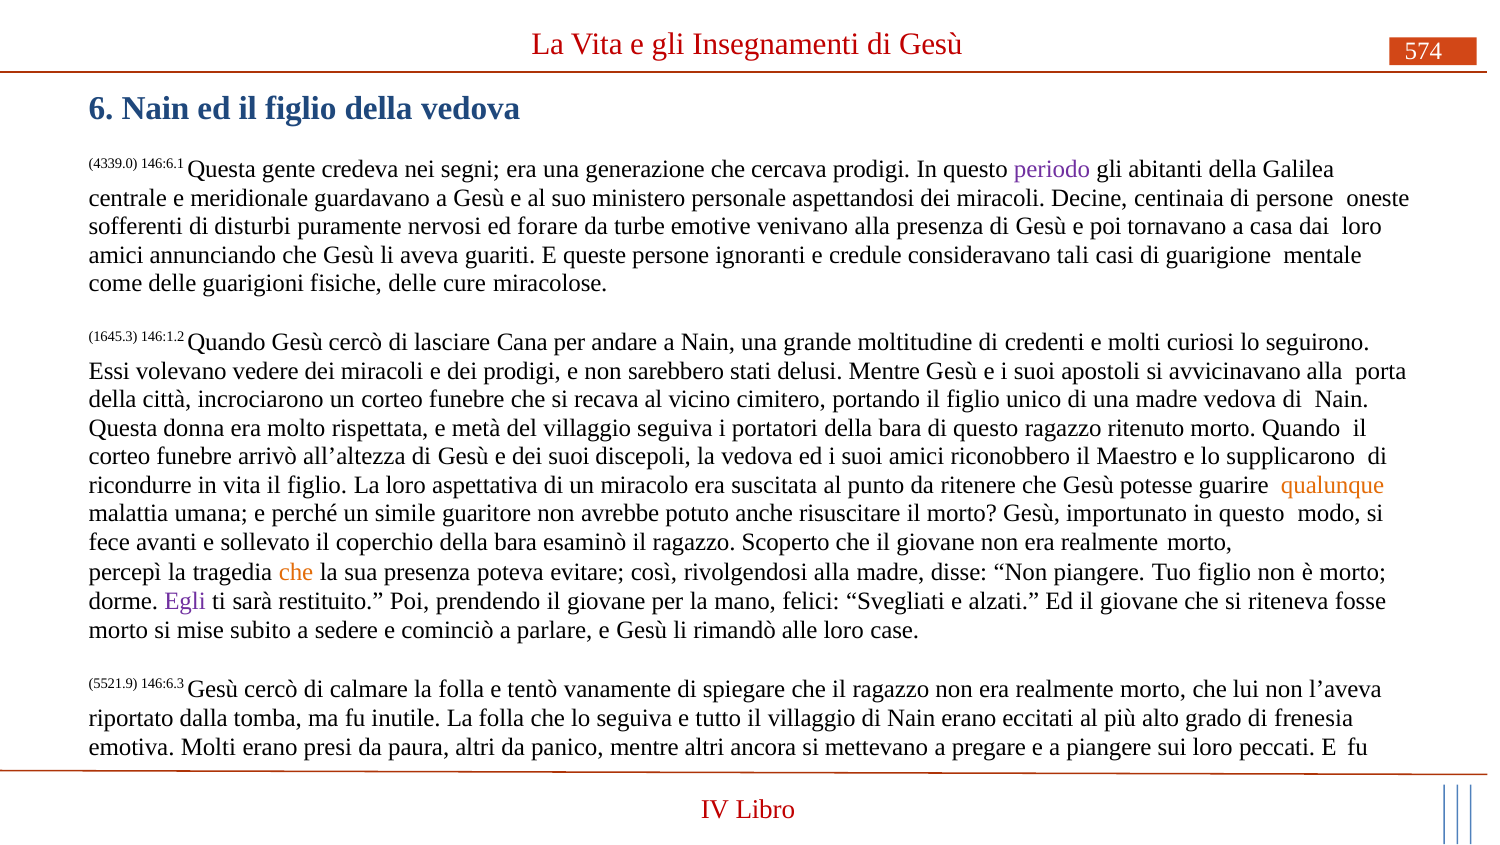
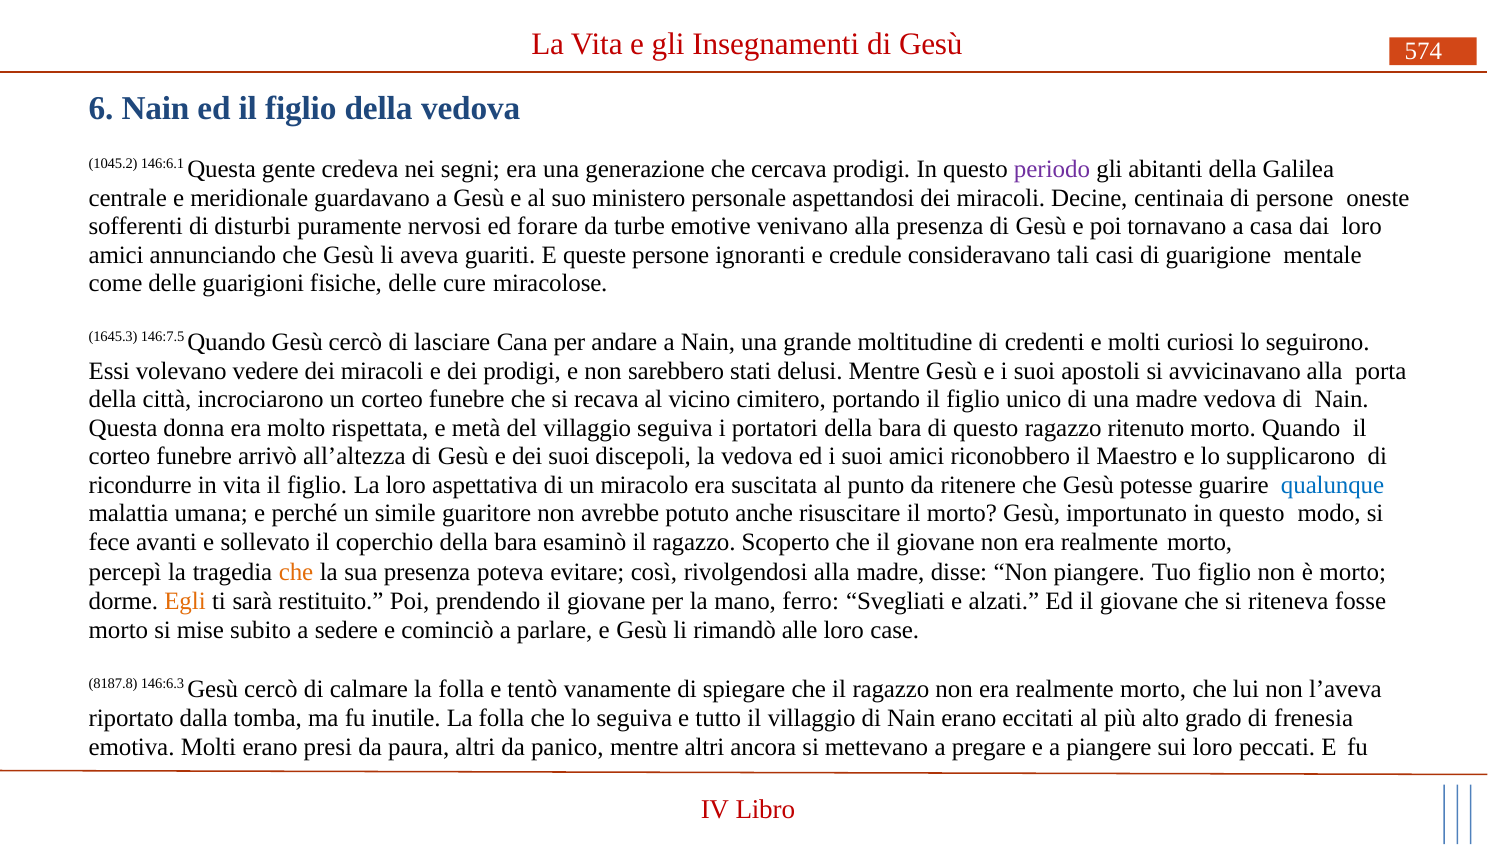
4339.0: 4339.0 -> 1045.2
146:1.2: 146:1.2 -> 146:7.5
qualunque colour: orange -> blue
Egli colour: purple -> orange
felici: felici -> ferro
5521.9: 5521.9 -> 8187.8
